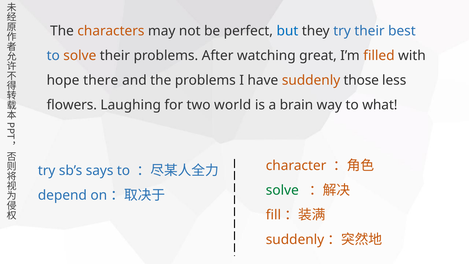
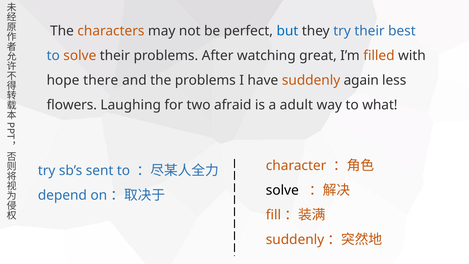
those: those -> again
world: world -> afraid
brain: brain -> adult
says: says -> sent
solve at (282, 190) colour: green -> black
